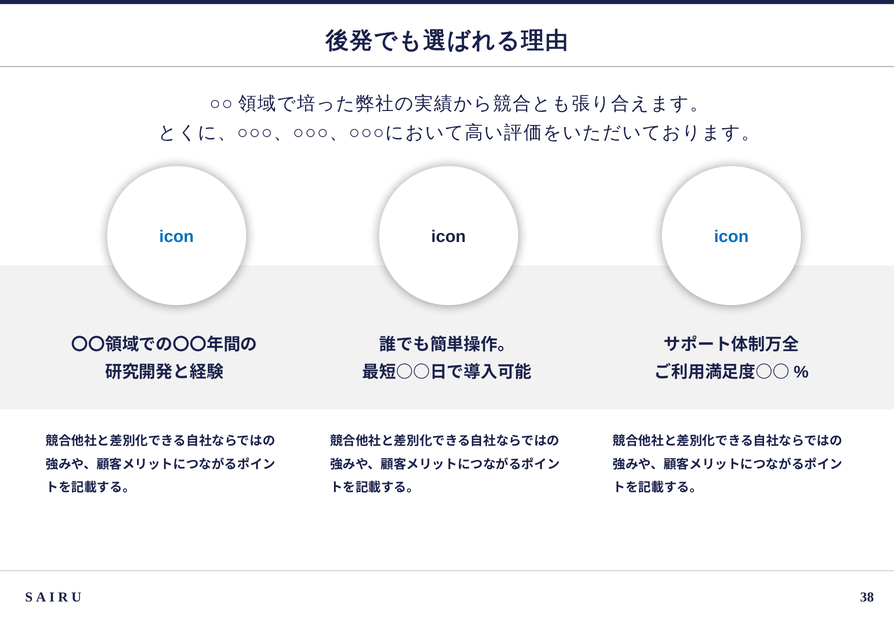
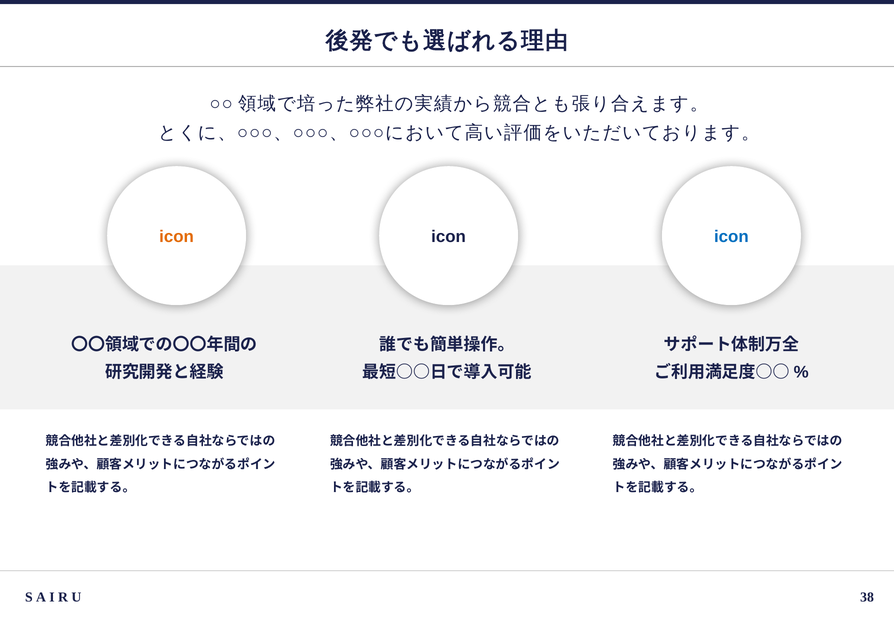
icon at (177, 237) colour: blue -> orange
